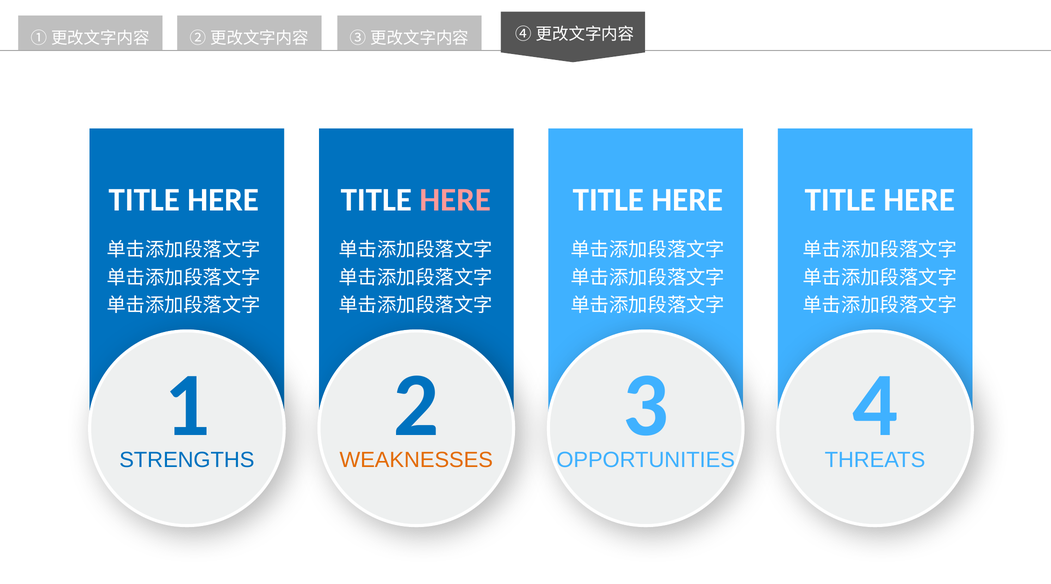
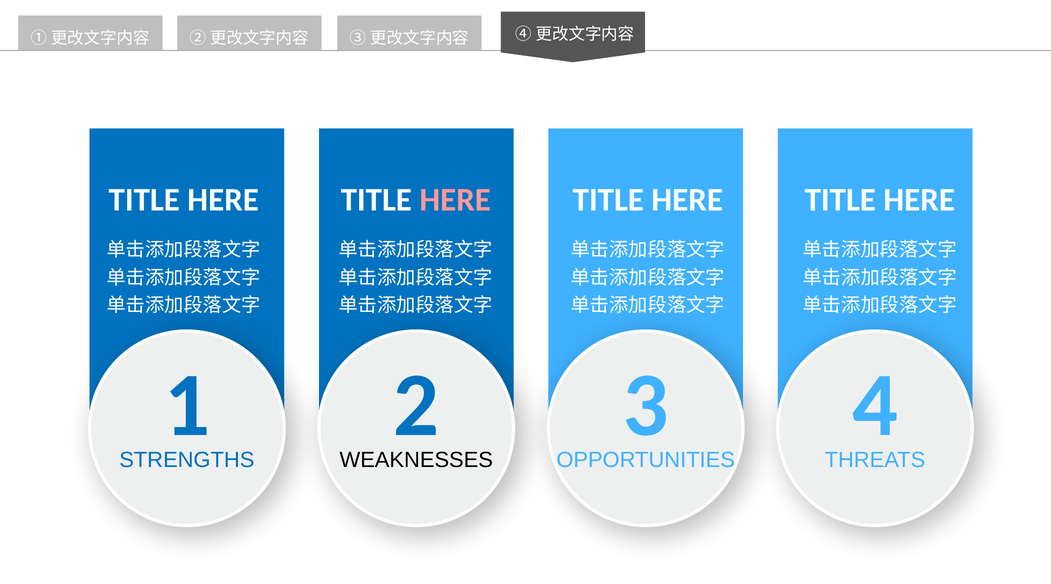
WEAKNESSES colour: orange -> black
